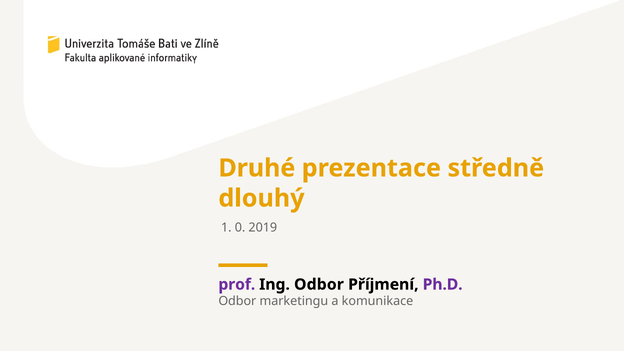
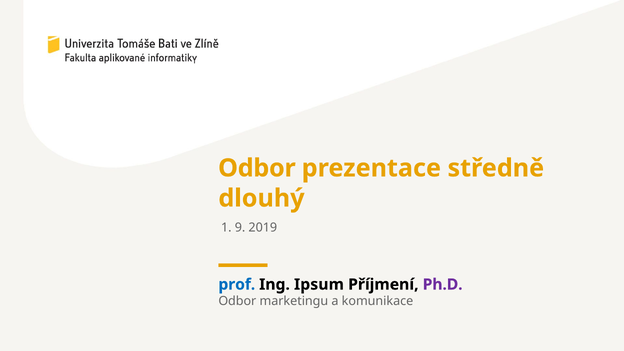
Druhé at (257, 168): Druhé -> Odbor
0: 0 -> 9
prof colour: purple -> blue
Ing Odbor: Odbor -> Ipsum
